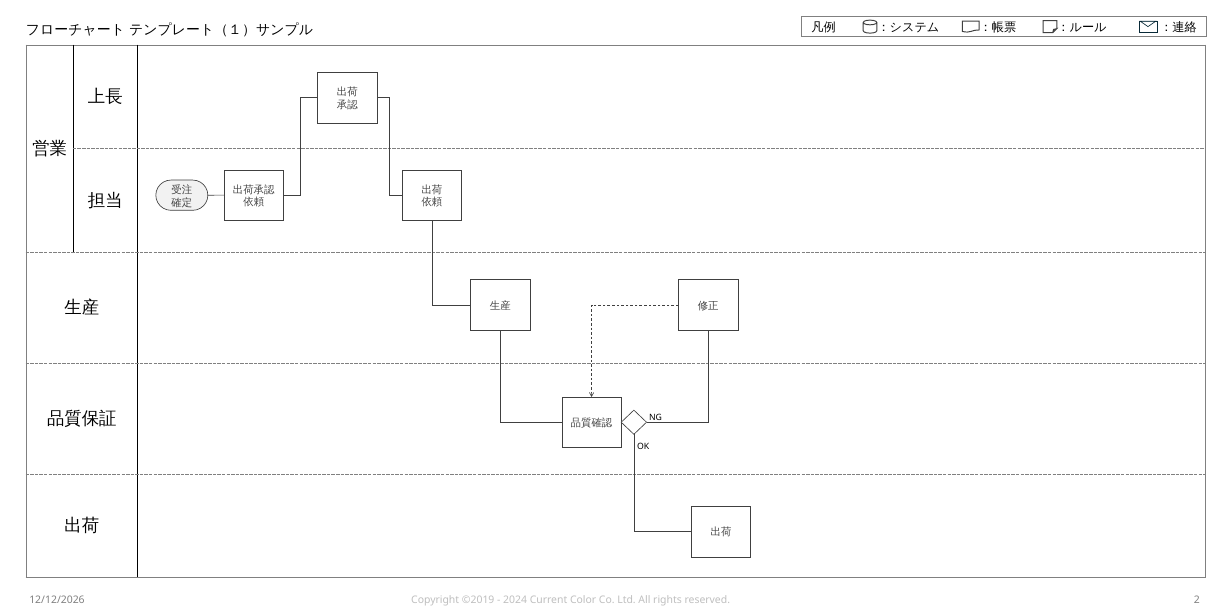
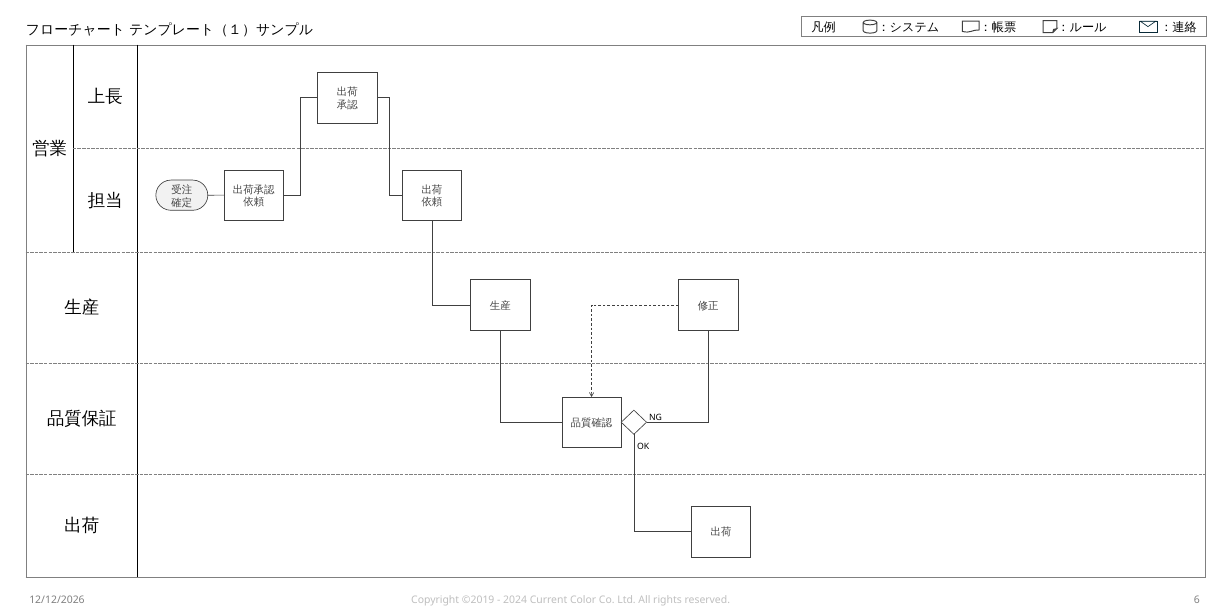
2: 2 -> 6
